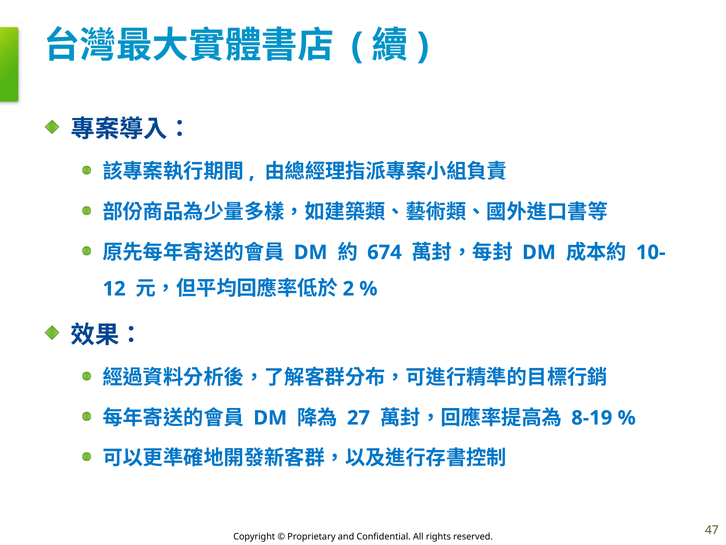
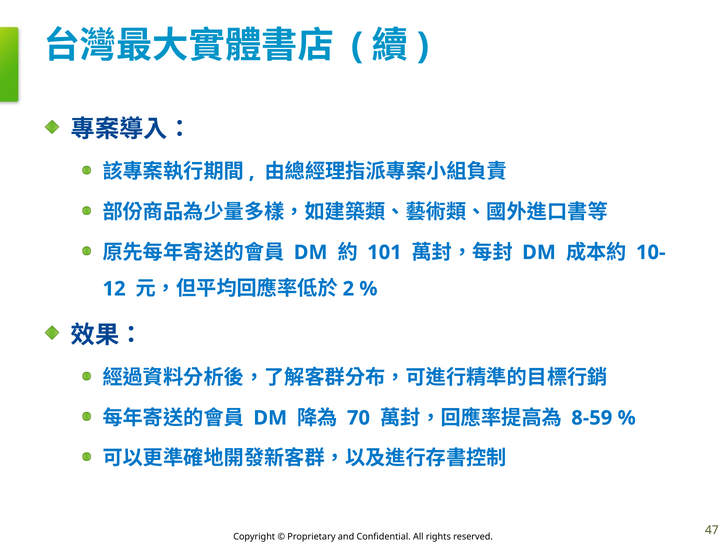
674: 674 -> 101
27: 27 -> 70
8-19: 8-19 -> 8-59
